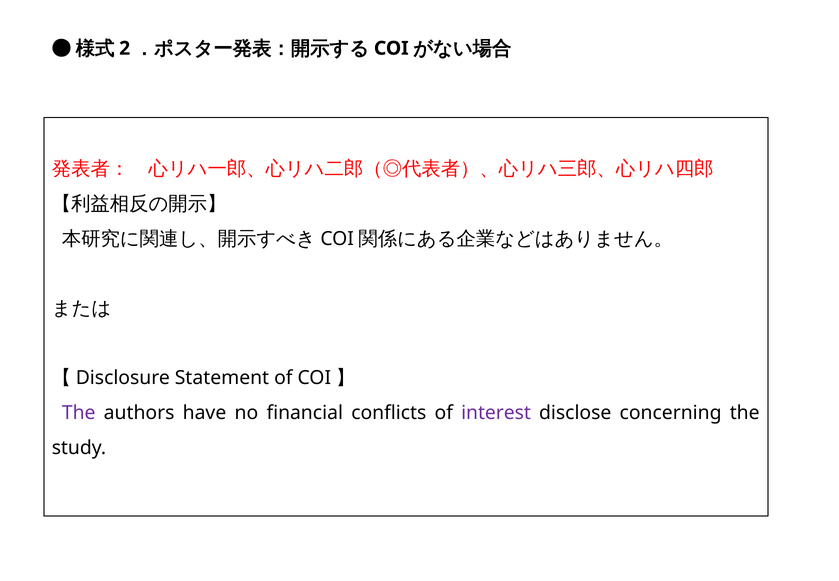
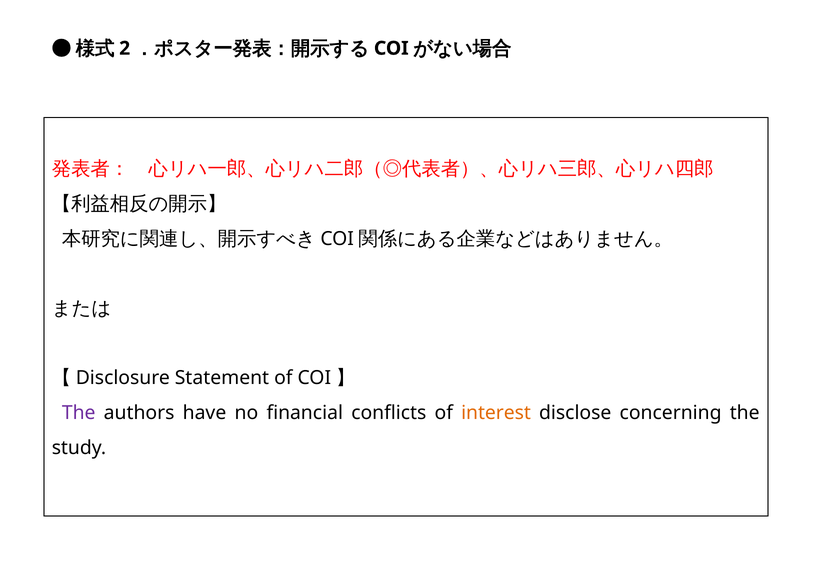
interest colour: purple -> orange
